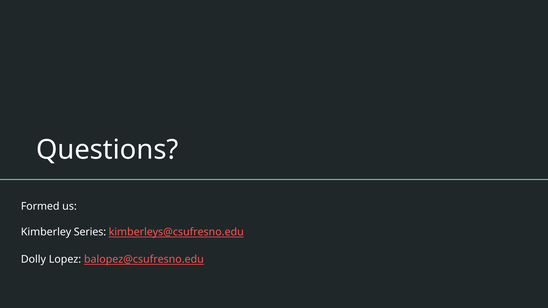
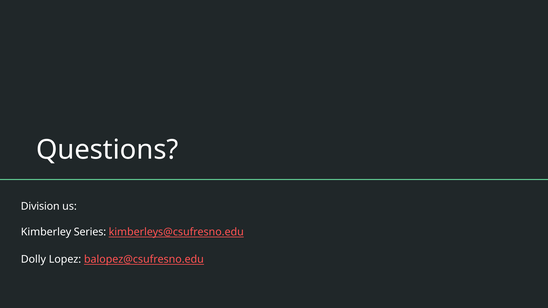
Formed: Formed -> Division
